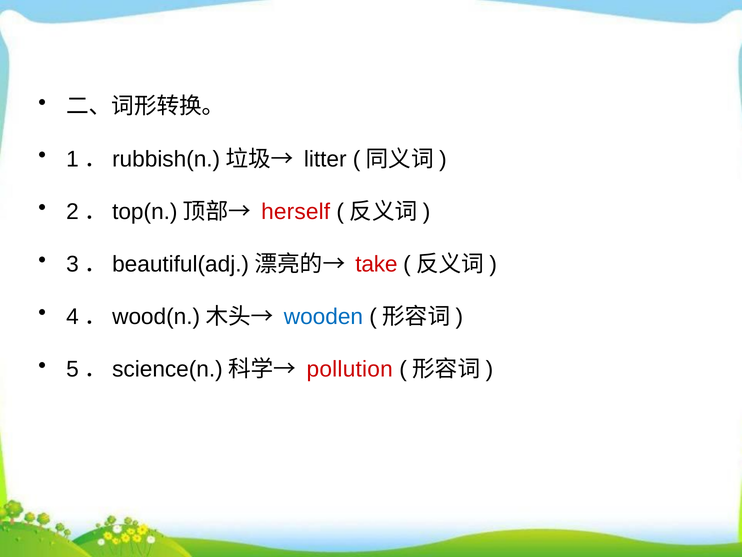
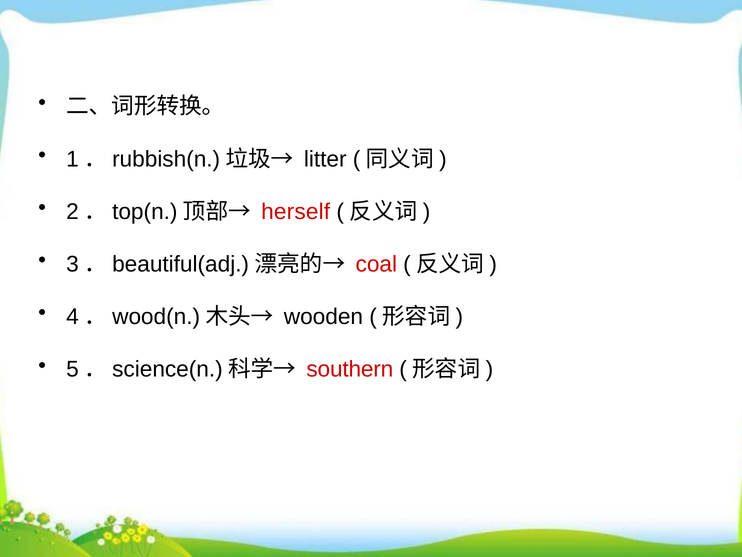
take: take -> coal
wooden colour: blue -> black
pollution: pollution -> southern
